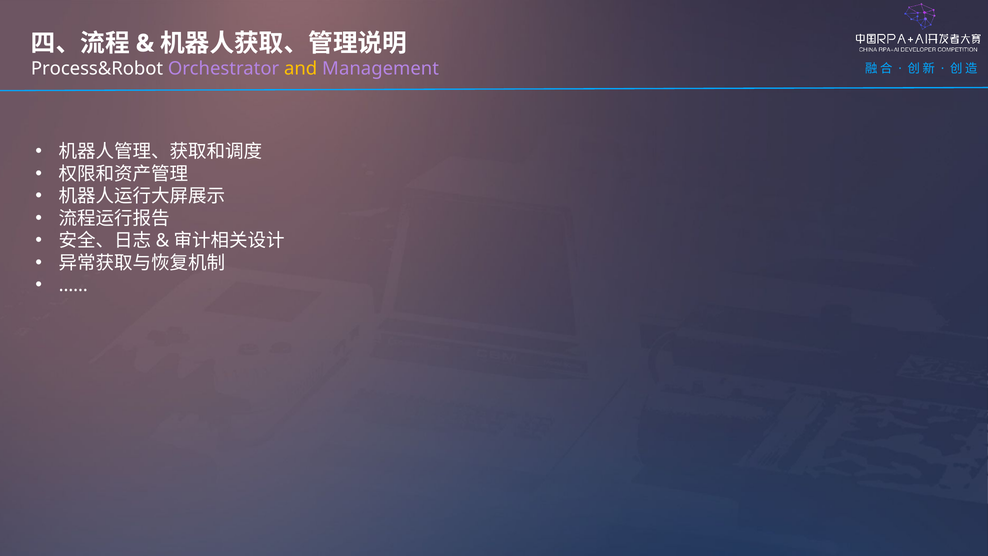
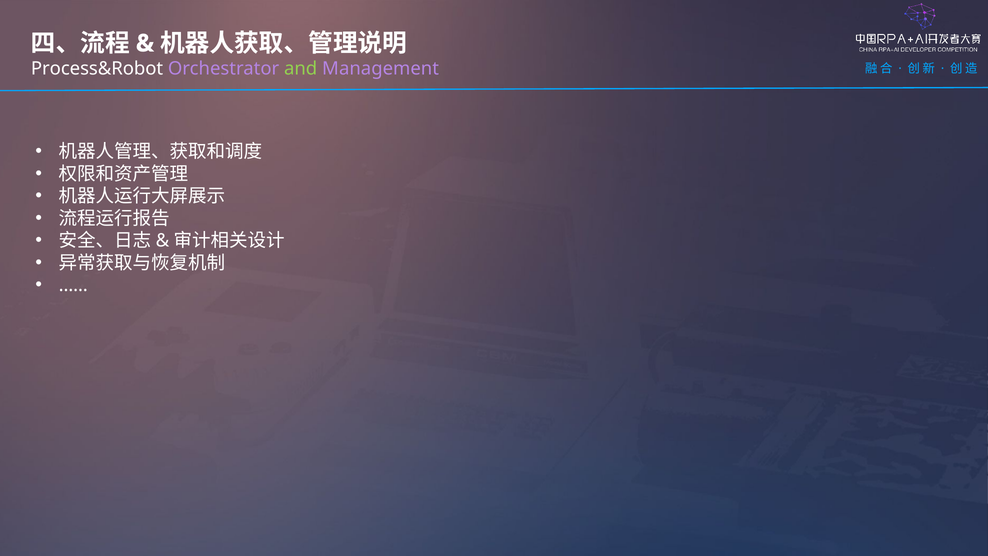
and colour: yellow -> light green
